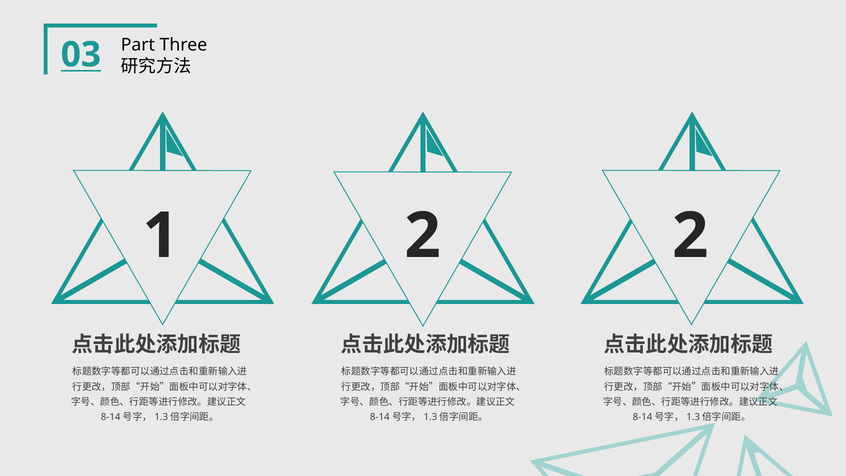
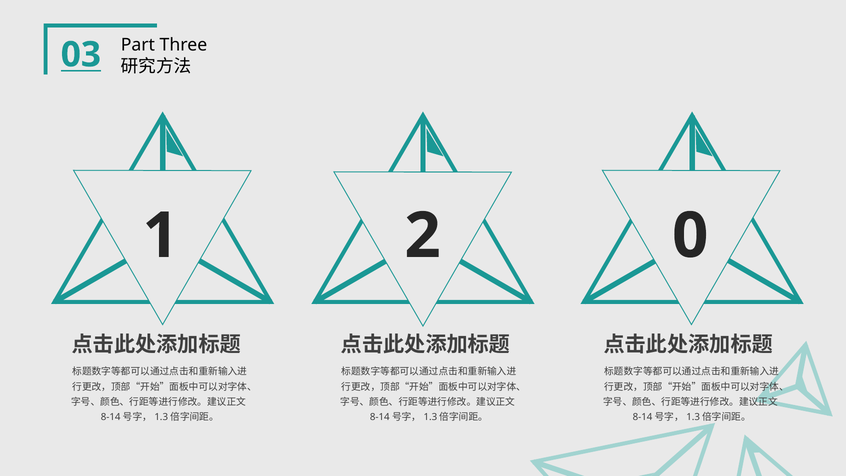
2 2: 2 -> 0
